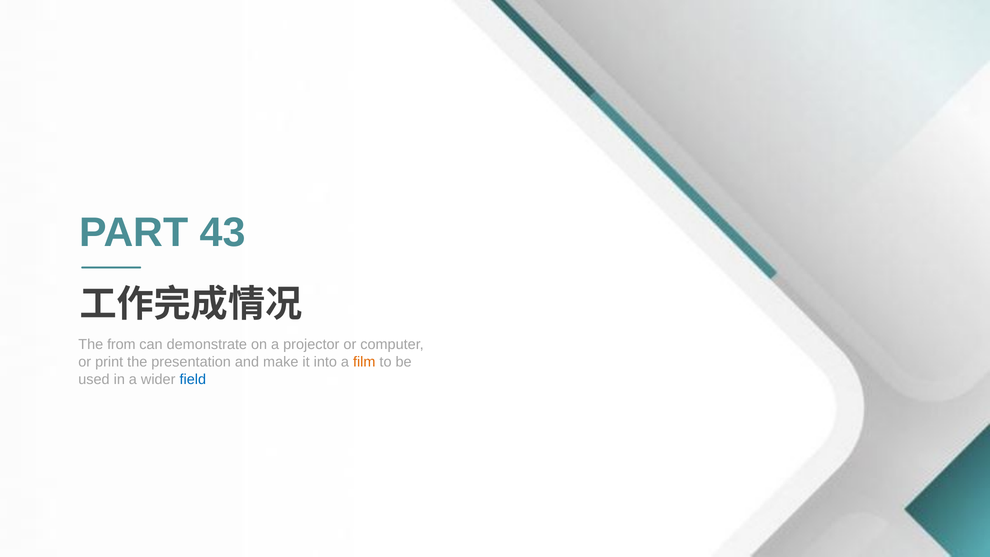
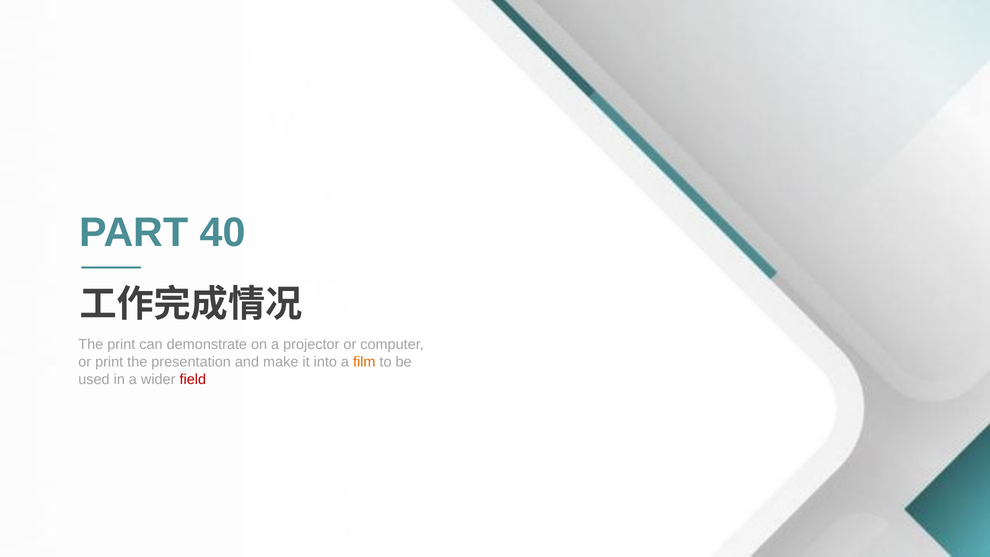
43: 43 -> 40
The from: from -> print
field colour: blue -> red
